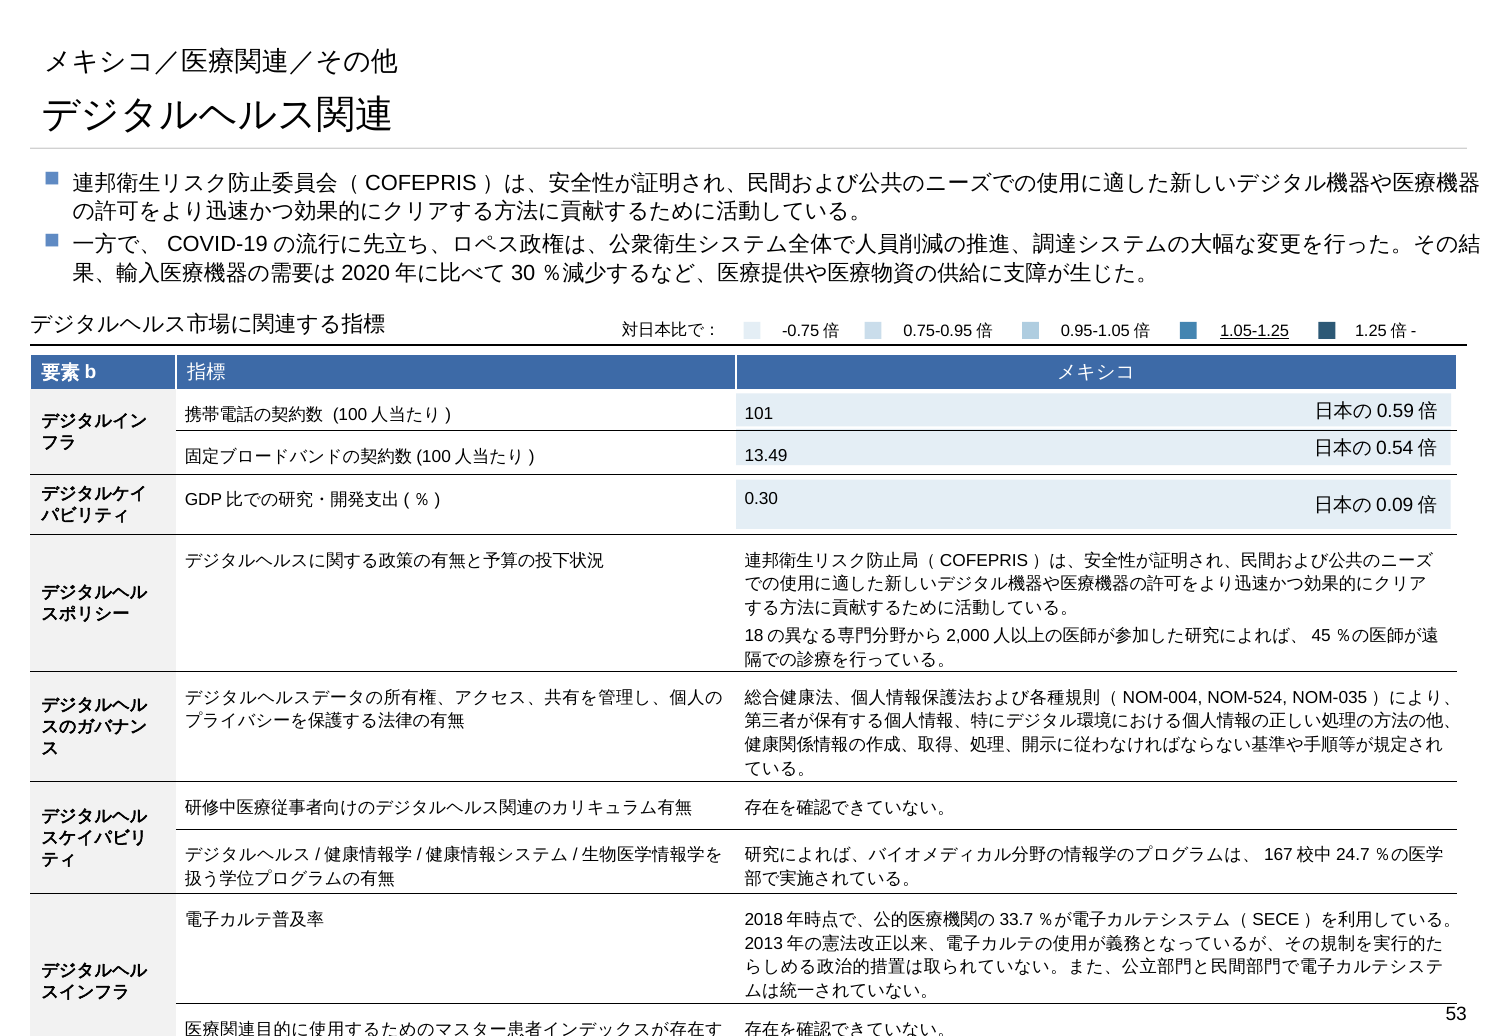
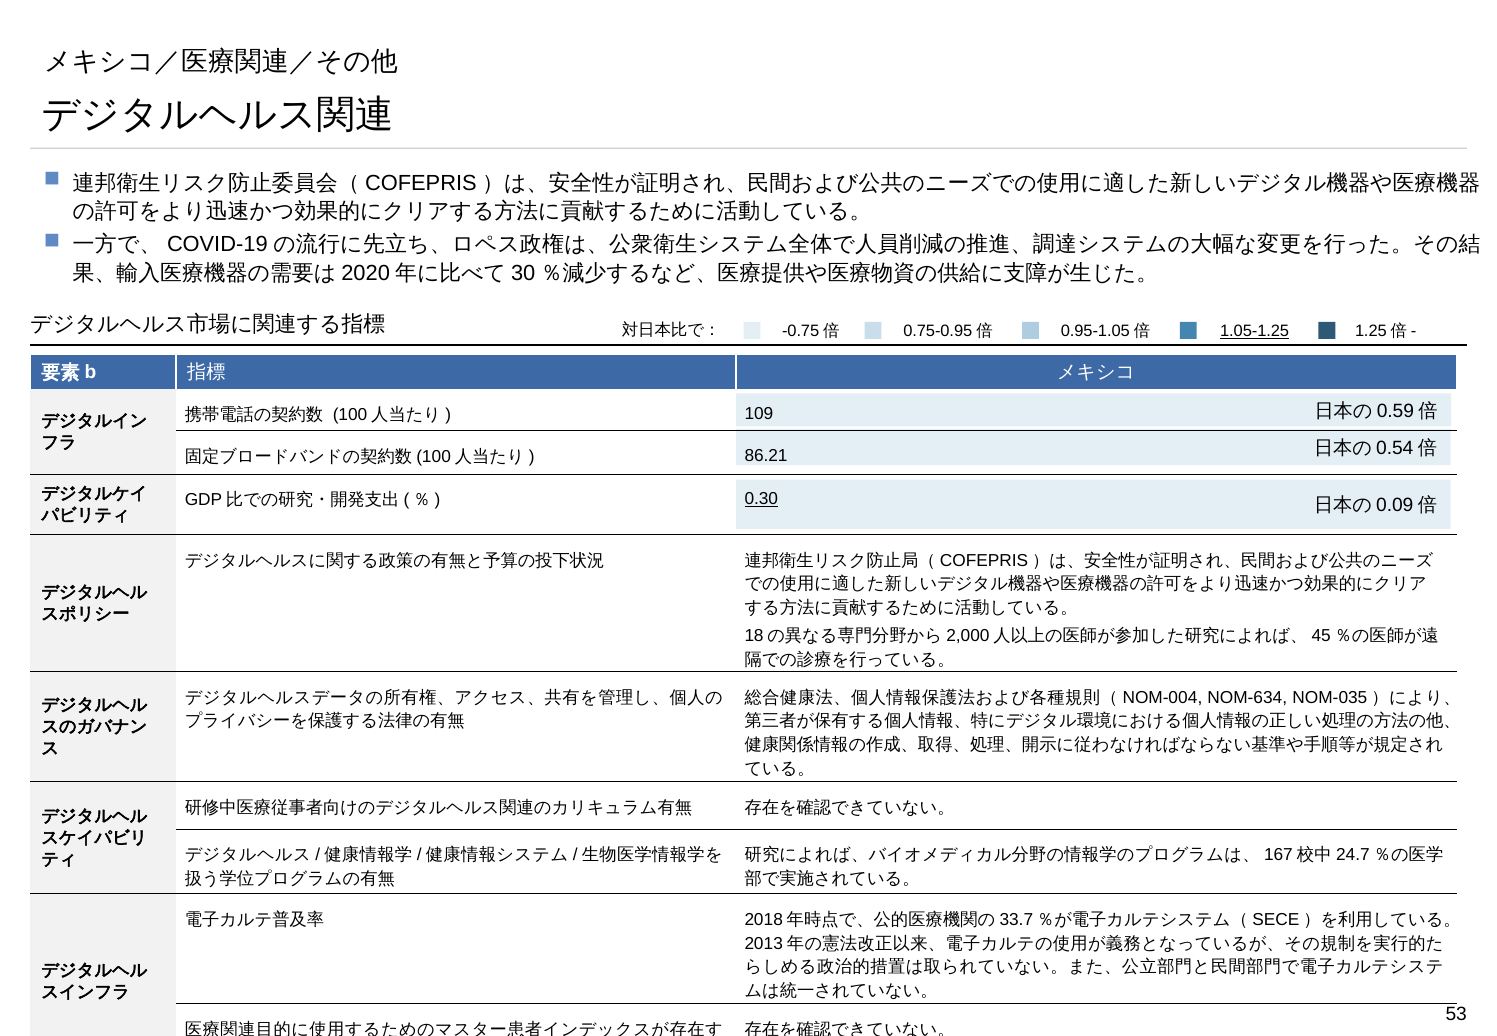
101: 101 -> 109
13.49: 13.49 -> 86.21
0.30 underline: none -> present
NOM-524: NOM-524 -> NOM-634
